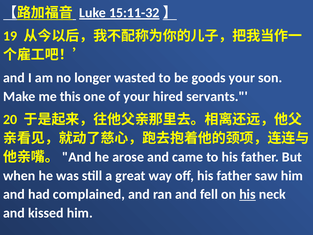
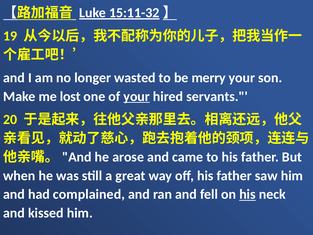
goods: goods -> merry
this: this -> lost
your at (137, 96) underline: none -> present
